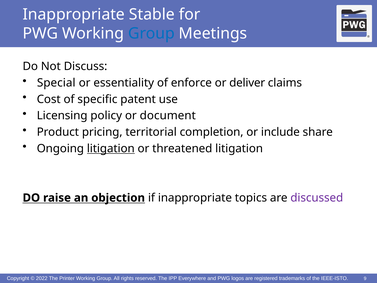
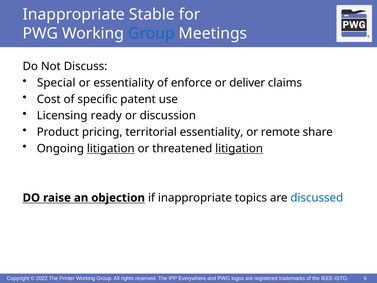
policy: policy -> ready
document: document -> discussion
territorial completion: completion -> essentiality
include: include -> remote
litigation at (239, 148) underline: none -> present
discussed colour: purple -> blue
